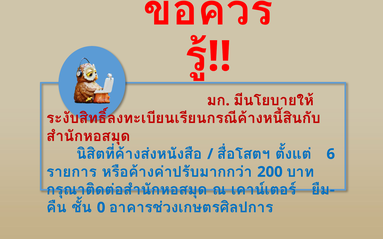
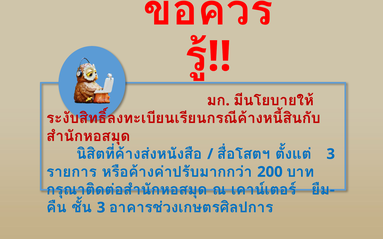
6 at (331, 154): 6 -> 3
0 at (101, 208): 0 -> 3
